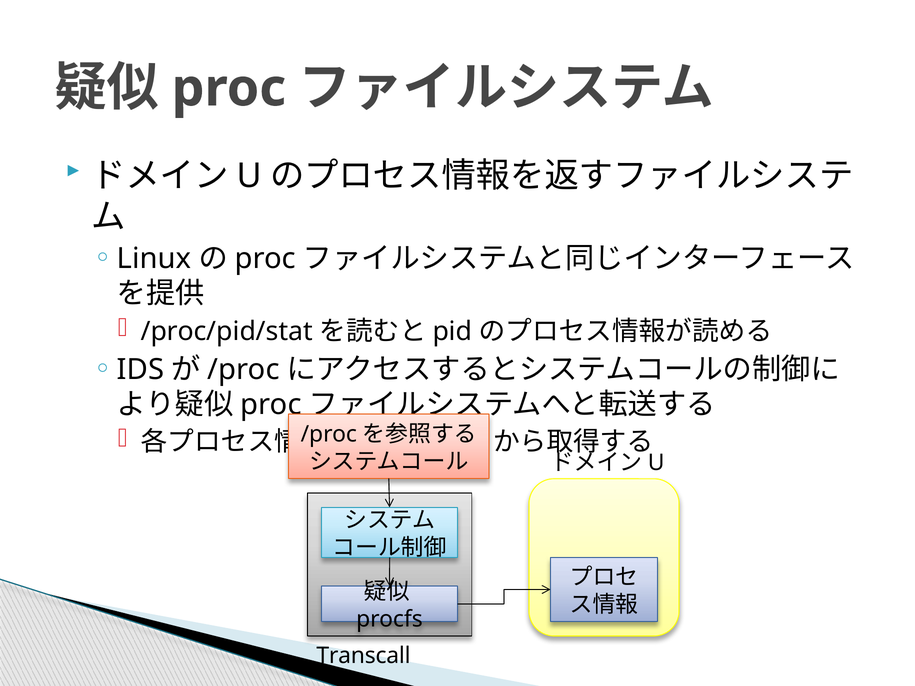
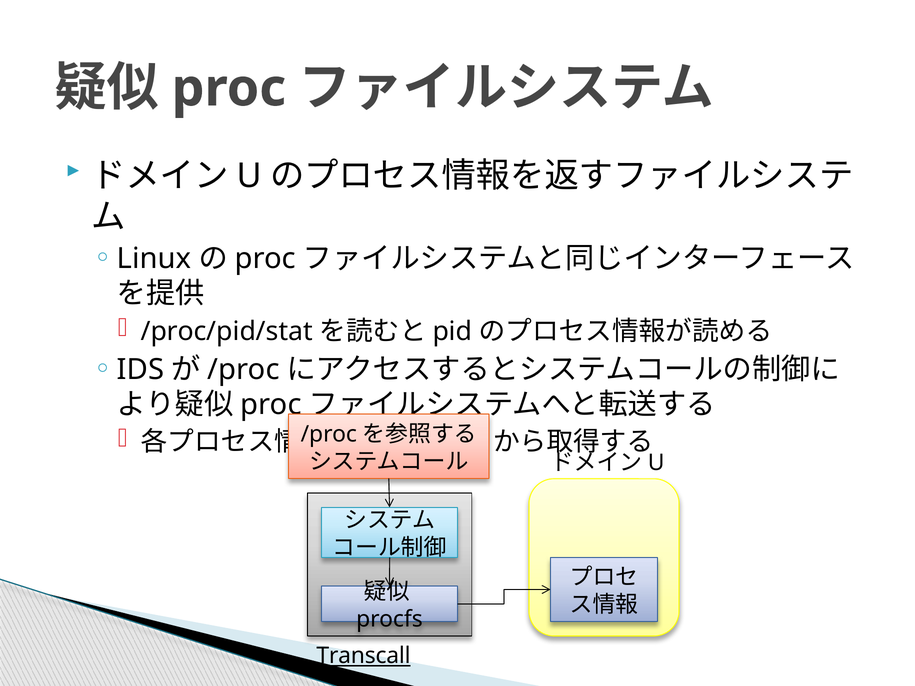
Transcall underline: none -> present
